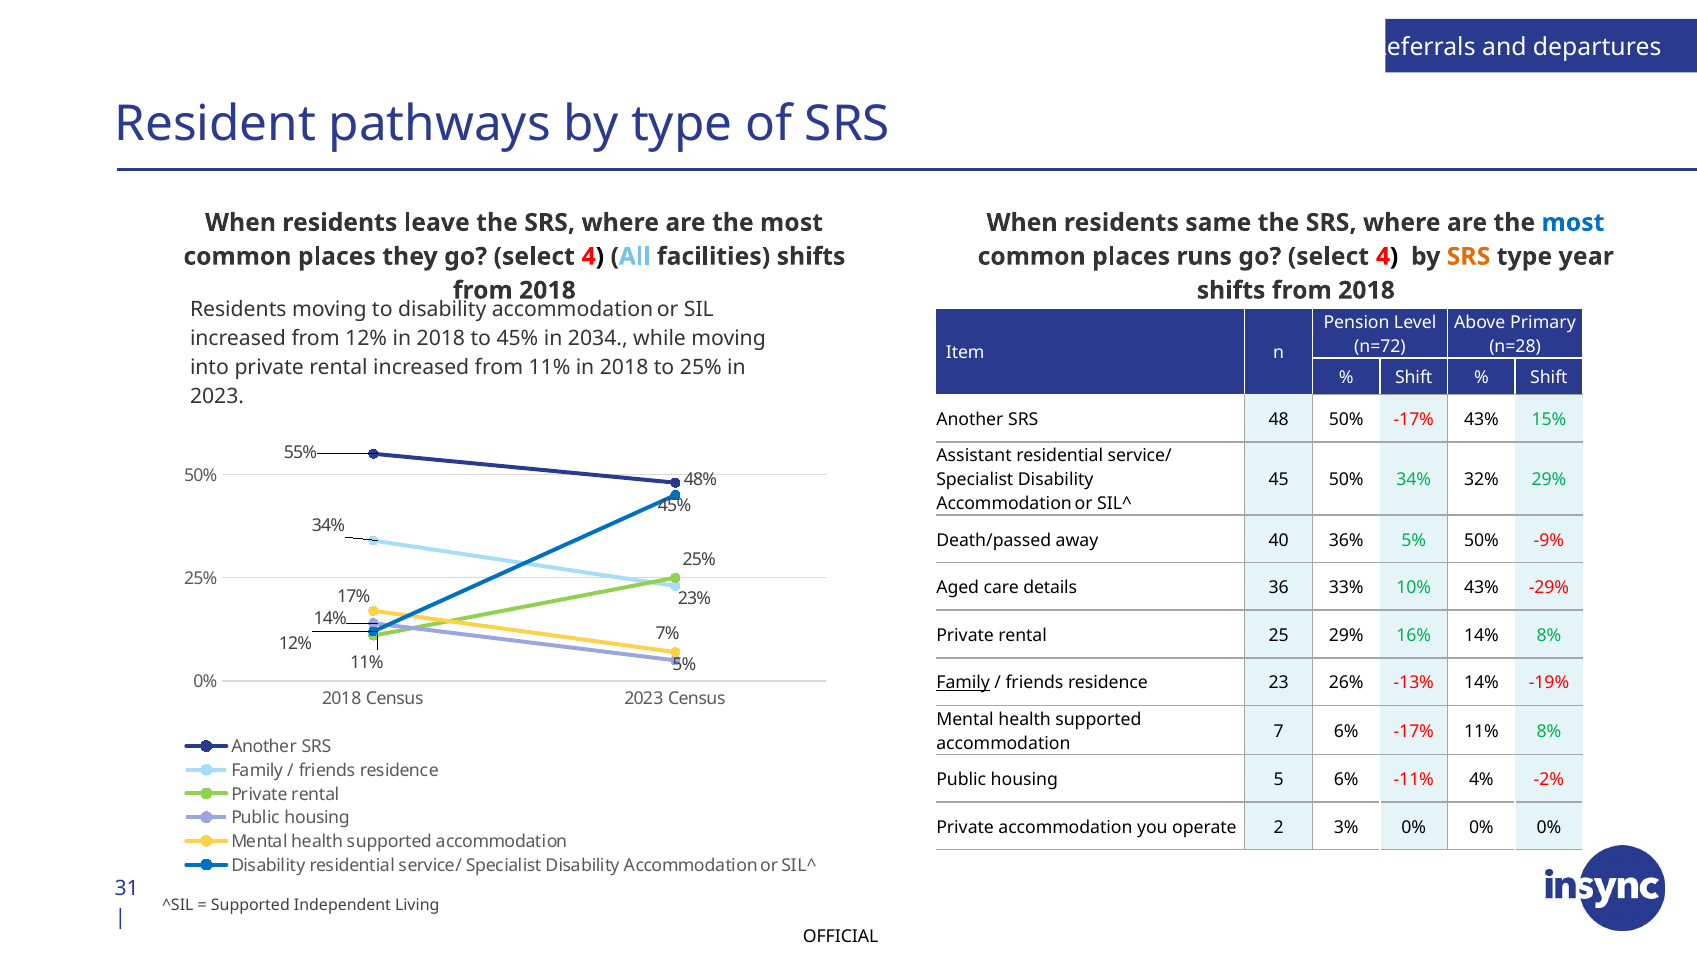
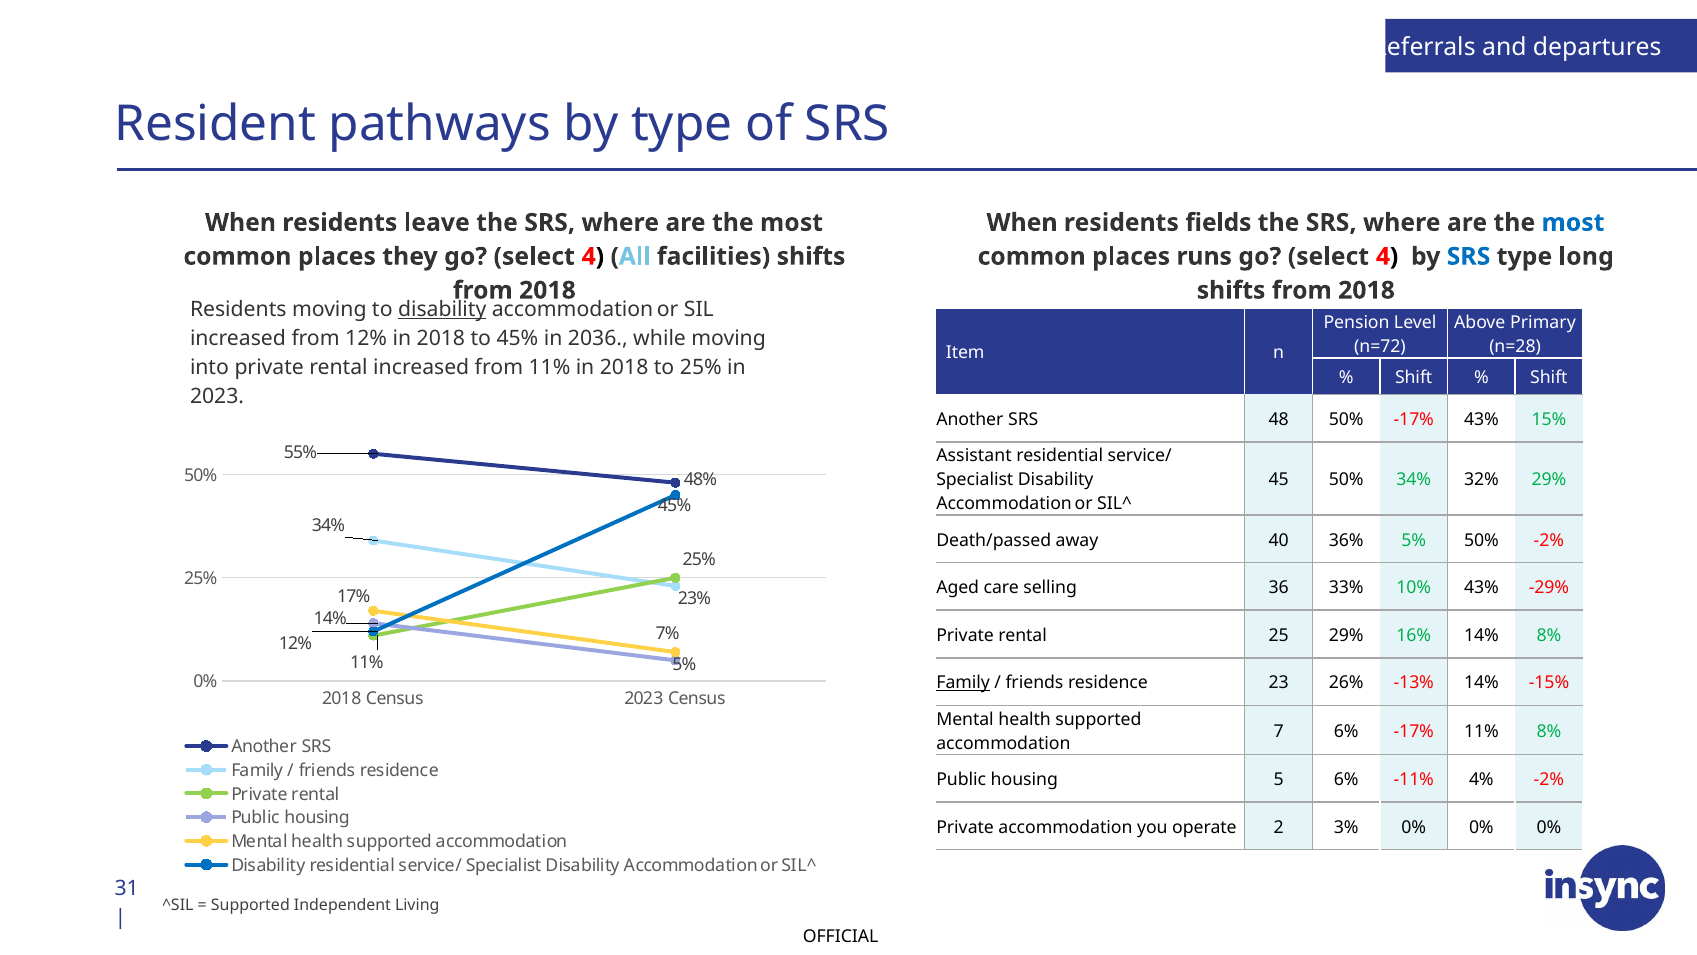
same: same -> fields
SRS at (1469, 256) colour: orange -> blue
year: year -> long
disability at (442, 309) underline: none -> present
2034: 2034 -> 2036
50% -9%: -9% -> -2%
details: details -> selling
-19%: -19% -> -15%
